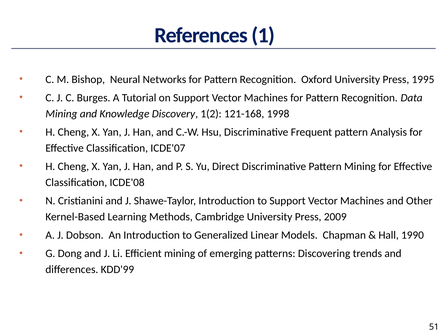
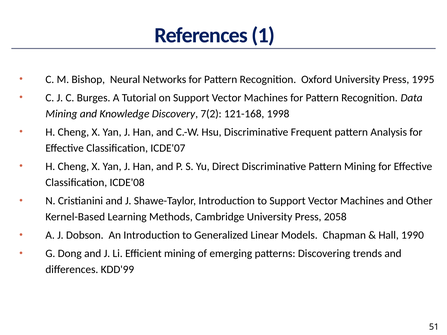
1(2: 1(2 -> 7(2
2009: 2009 -> 2058
